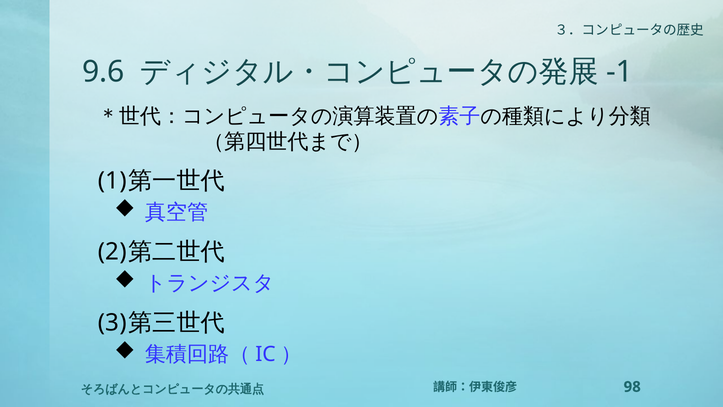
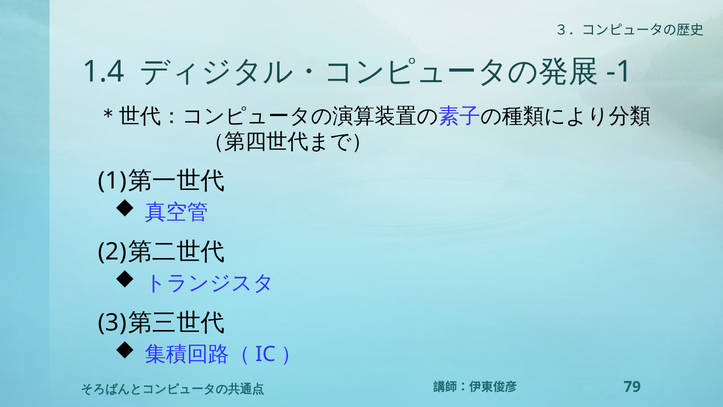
9.6: 9.6 -> 1.4
98: 98 -> 79
